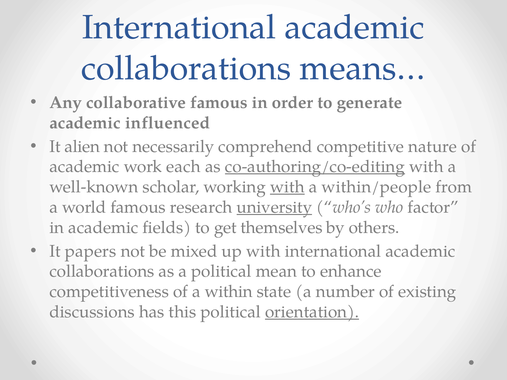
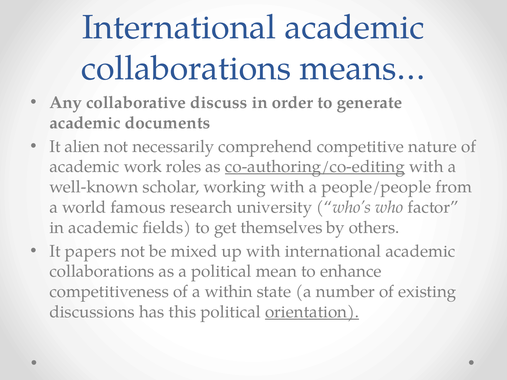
collaborative famous: famous -> discuss
influenced: influenced -> documents
each: each -> roles
with at (287, 187) underline: present -> none
within/people: within/people -> people/people
university underline: present -> none
